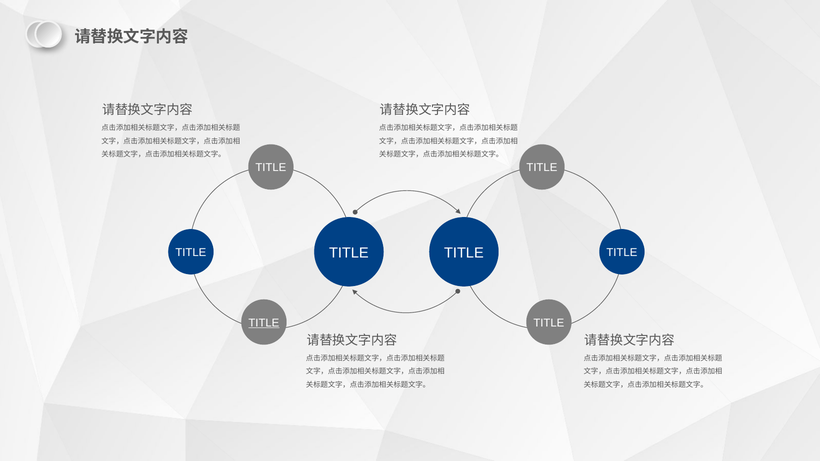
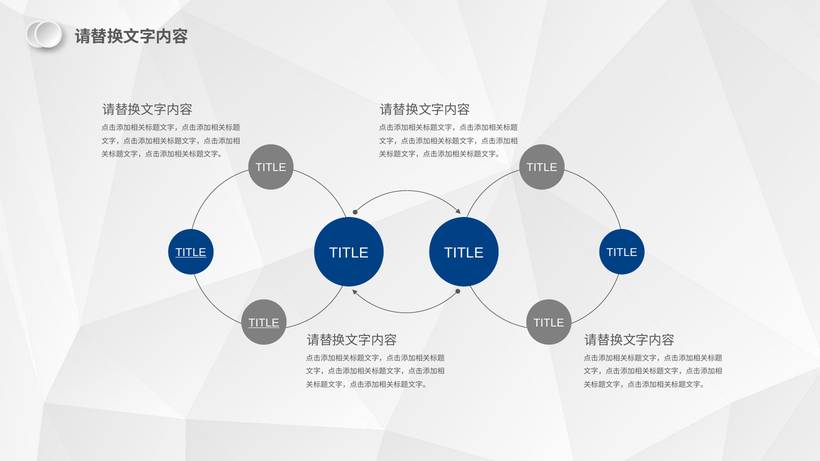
TITLE at (191, 253) underline: none -> present
